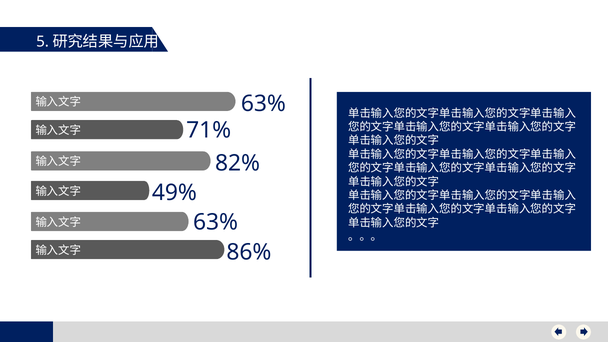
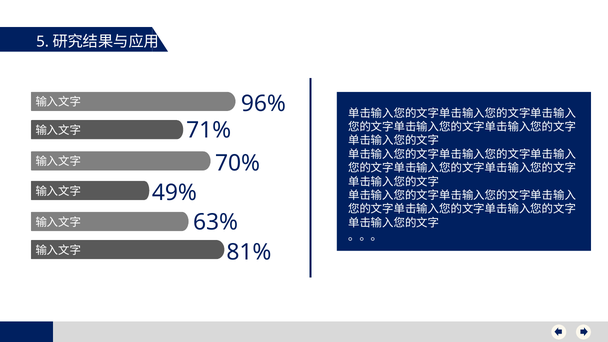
63% at (263, 104): 63% -> 96%
82%: 82% -> 70%
86%: 86% -> 81%
